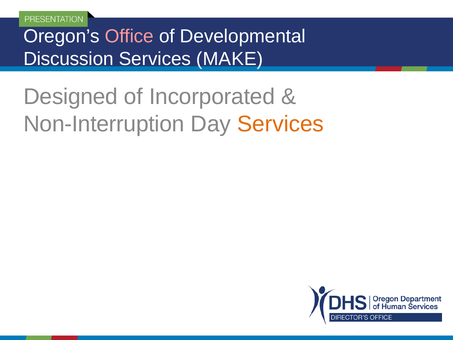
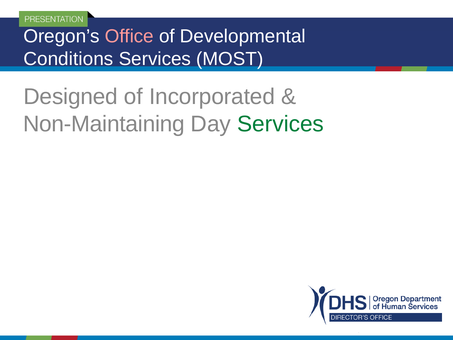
Discussion: Discussion -> Conditions
MAKE: MAKE -> MOST
Non-Interruption: Non-Interruption -> Non-Maintaining
Services at (281, 124) colour: orange -> green
